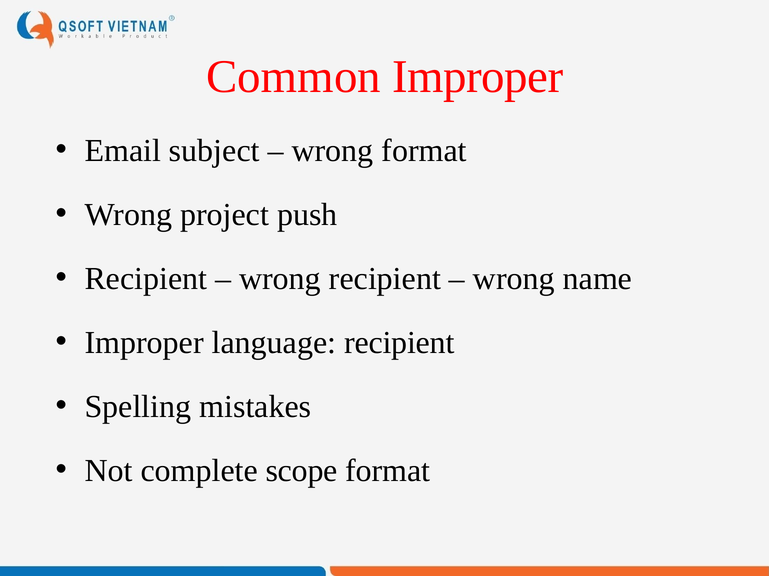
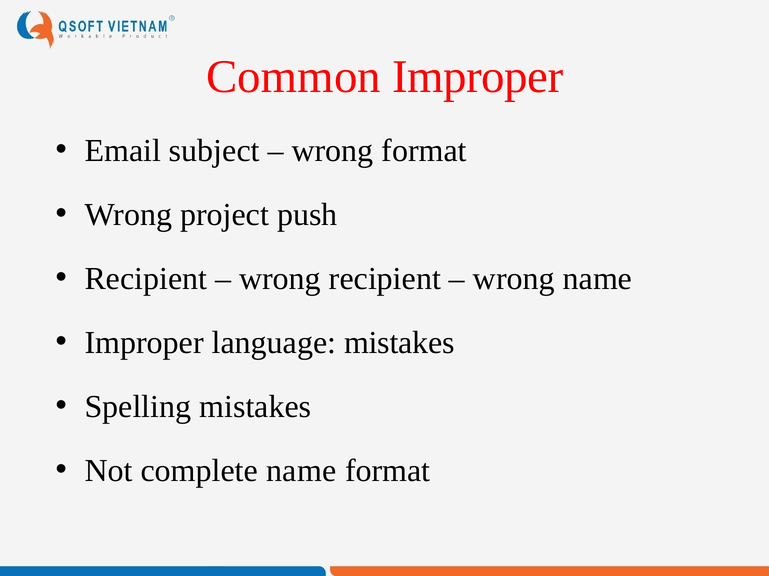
language recipient: recipient -> mistakes
complete scope: scope -> name
